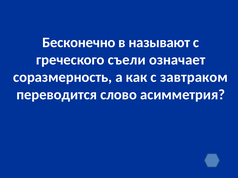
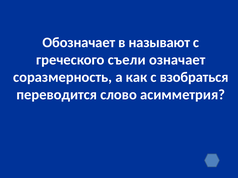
Бесконечно: Бесконечно -> Обозначает
завтраком: завтраком -> взобраться
